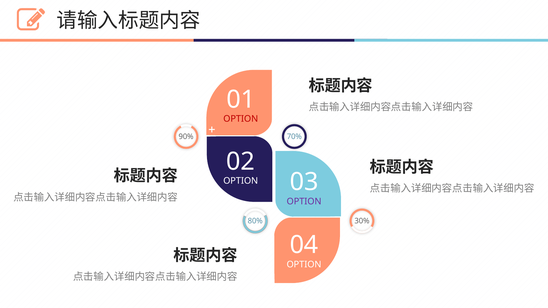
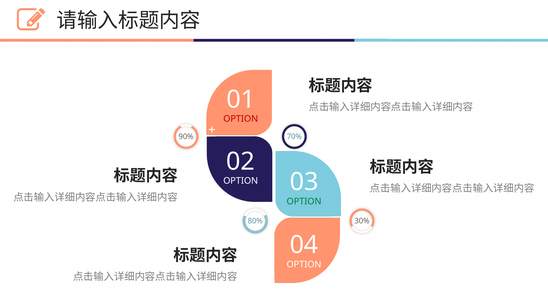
OPTION at (304, 202) colour: purple -> green
